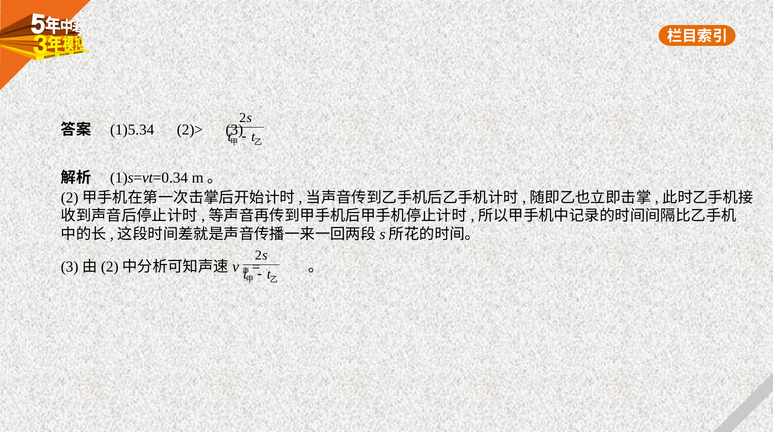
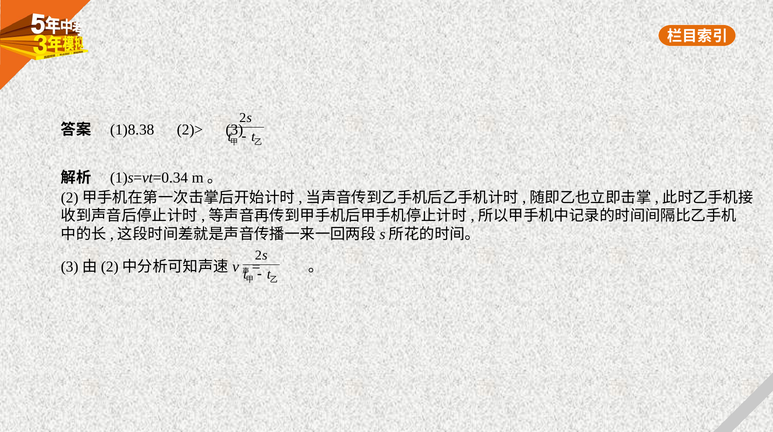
1)5.34: 1)5.34 -> 1)8.38
